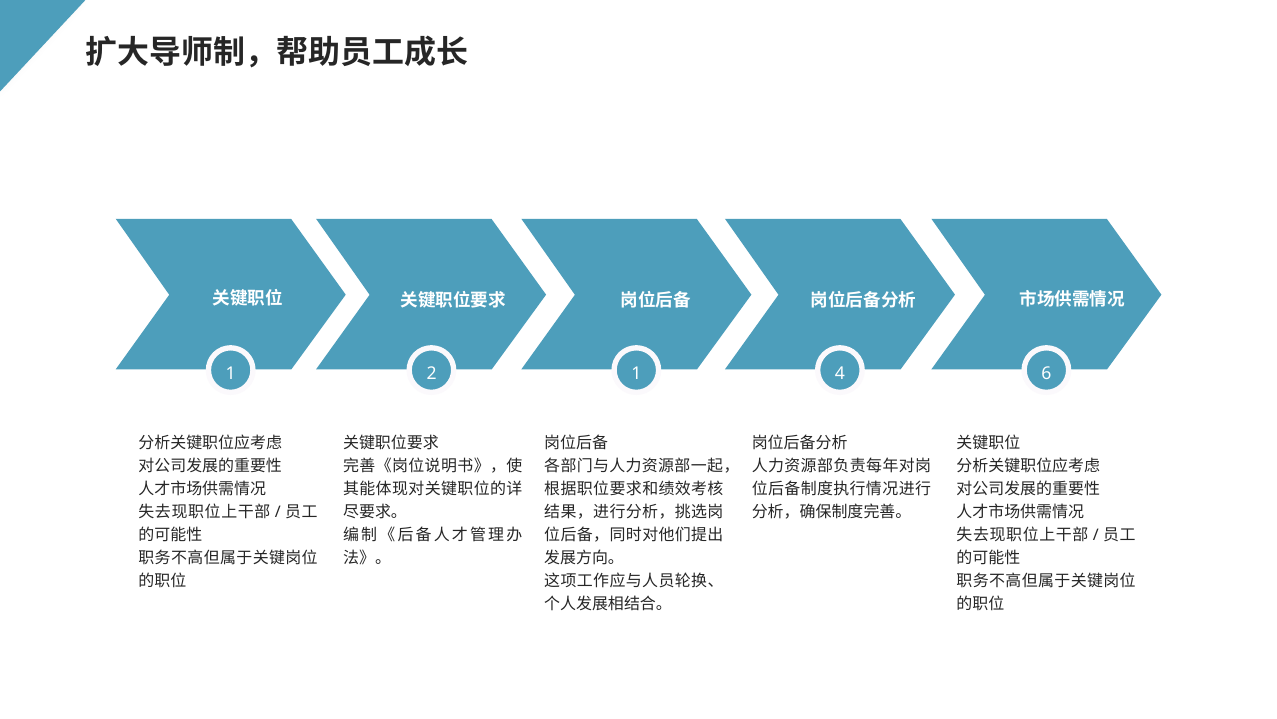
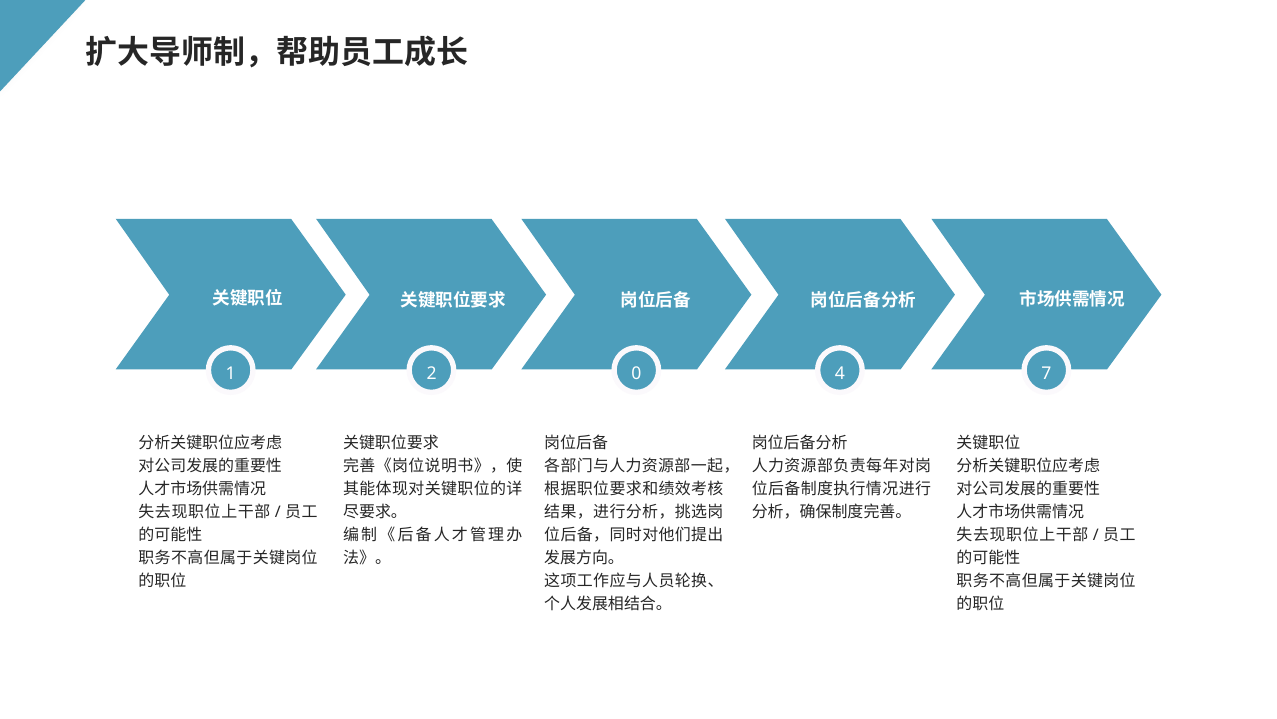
2 1: 1 -> 0
6: 6 -> 7
